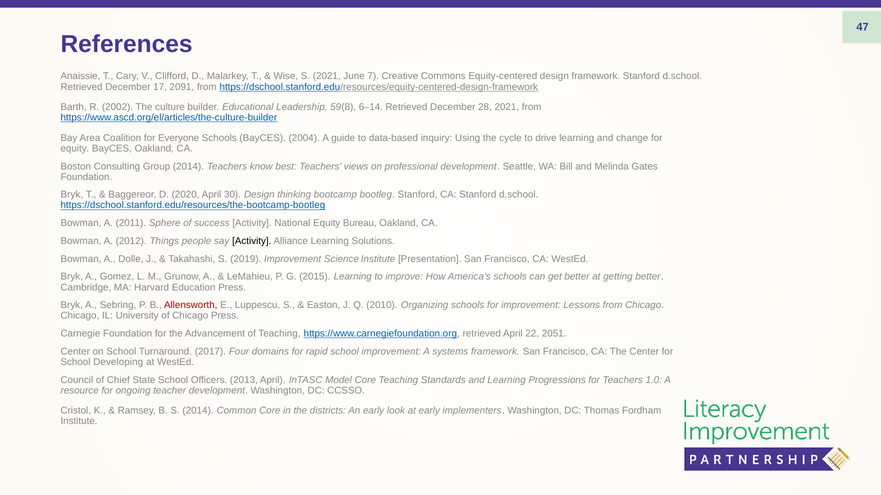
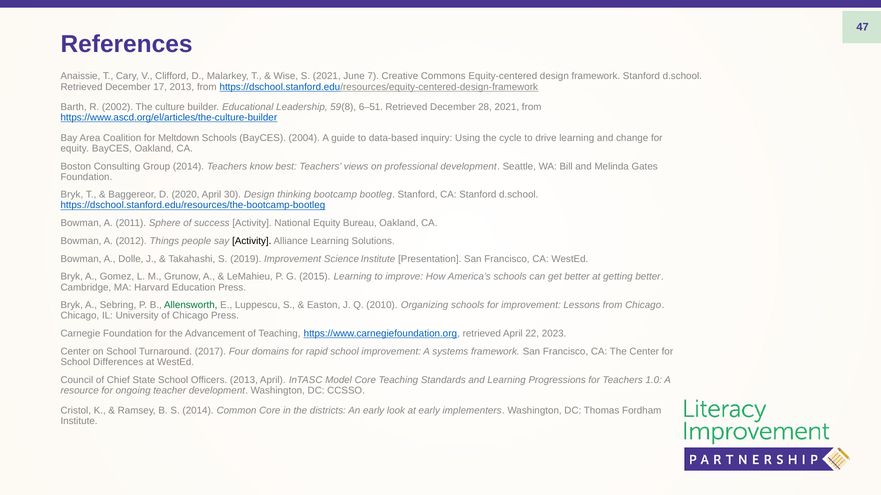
17 2091: 2091 -> 2013
6–14: 6–14 -> 6–51
Everyone: Everyone -> Meltdown
Allensworth colour: red -> green
2051: 2051 -> 2023
Developing: Developing -> Differences
